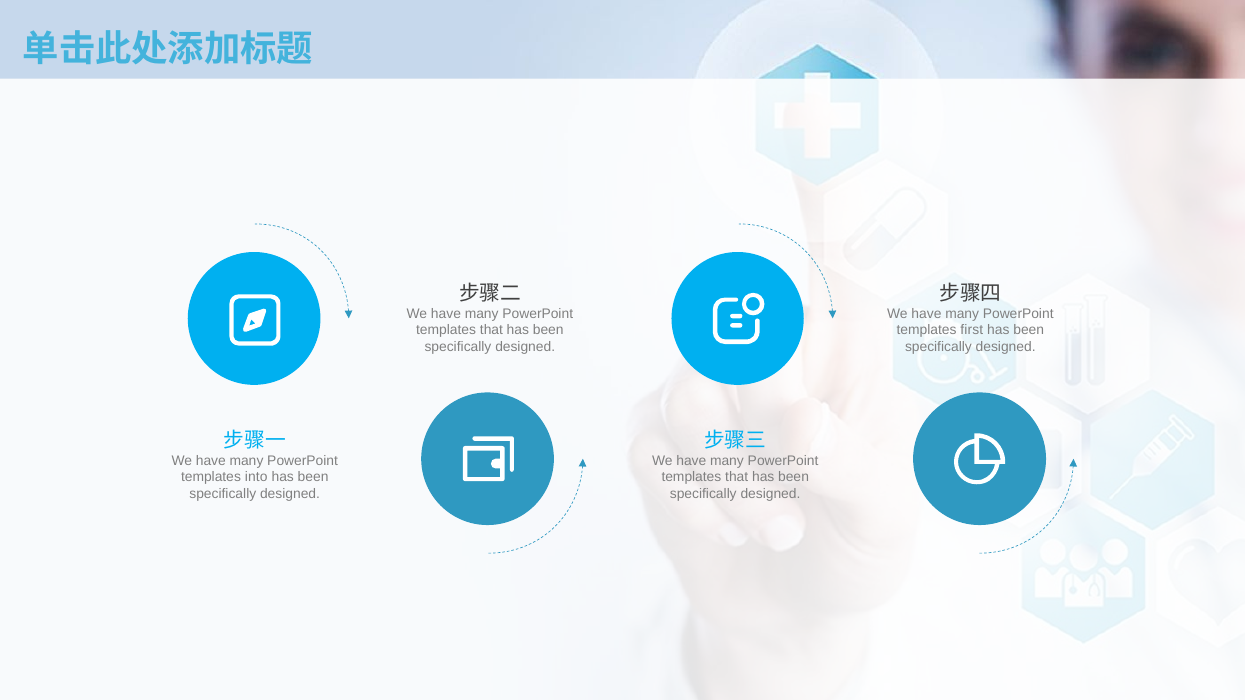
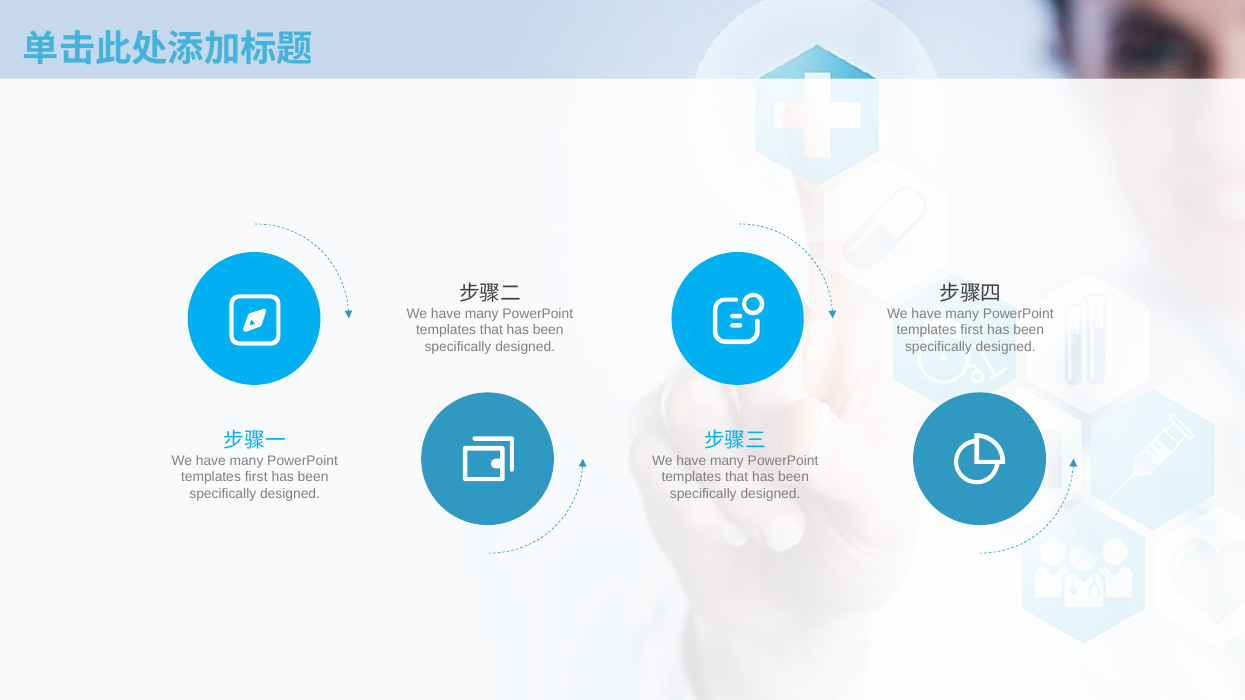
into at (256, 477): into -> first
